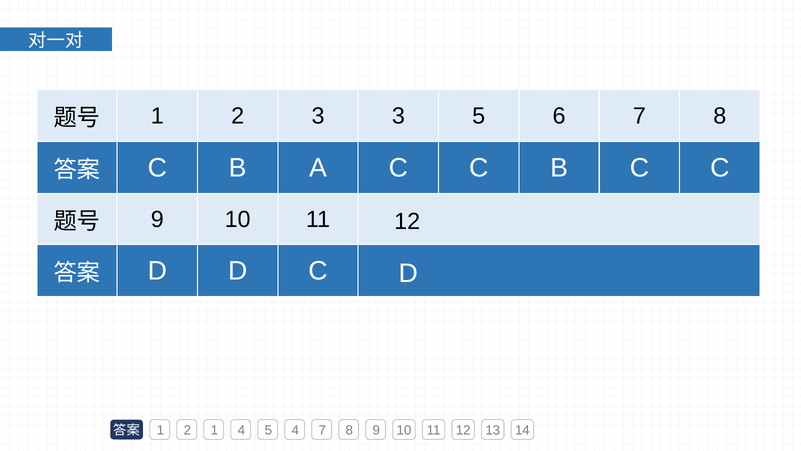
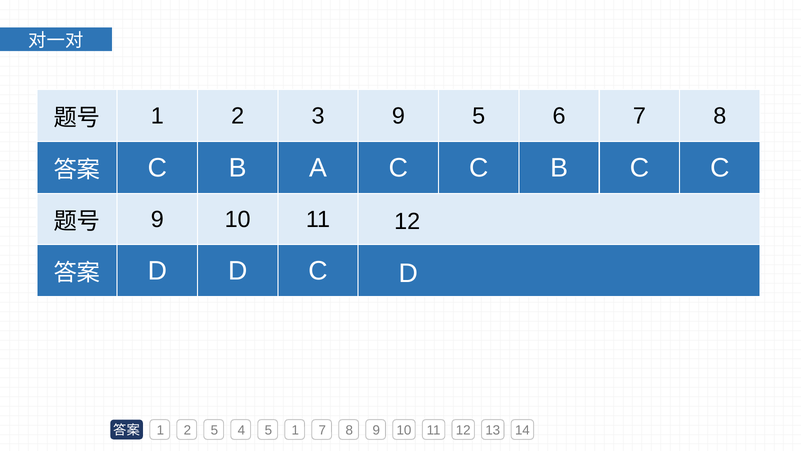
3 3: 3 -> 9
2 1: 1 -> 5
5 4: 4 -> 1
